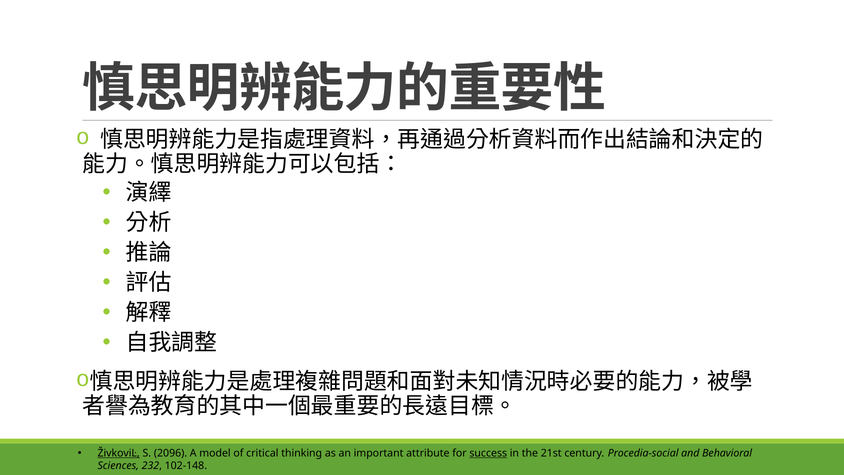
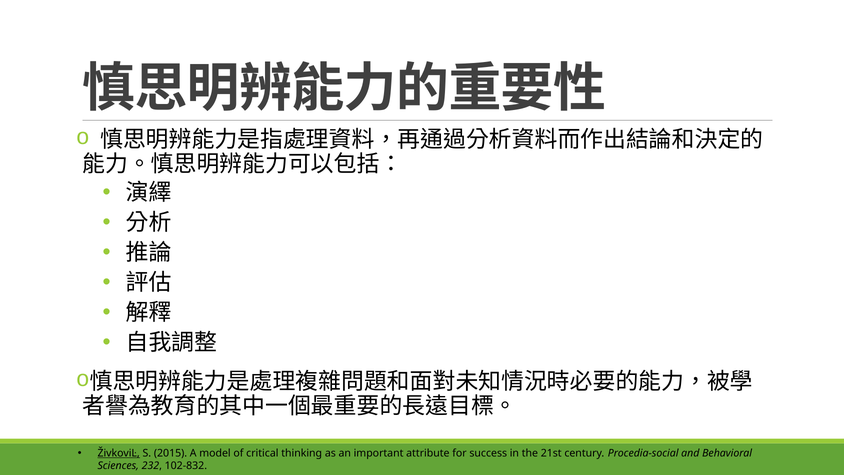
2096: 2096 -> 2015
success underline: present -> none
102-148: 102-148 -> 102-832
